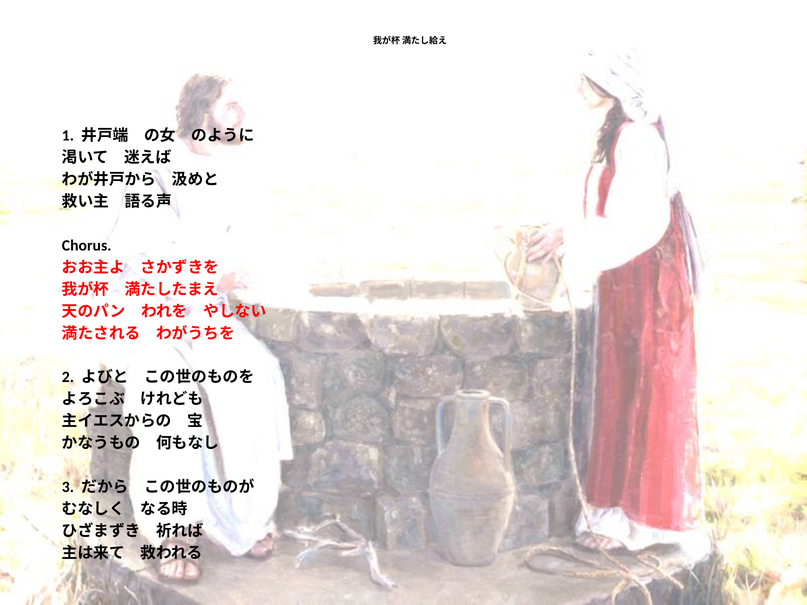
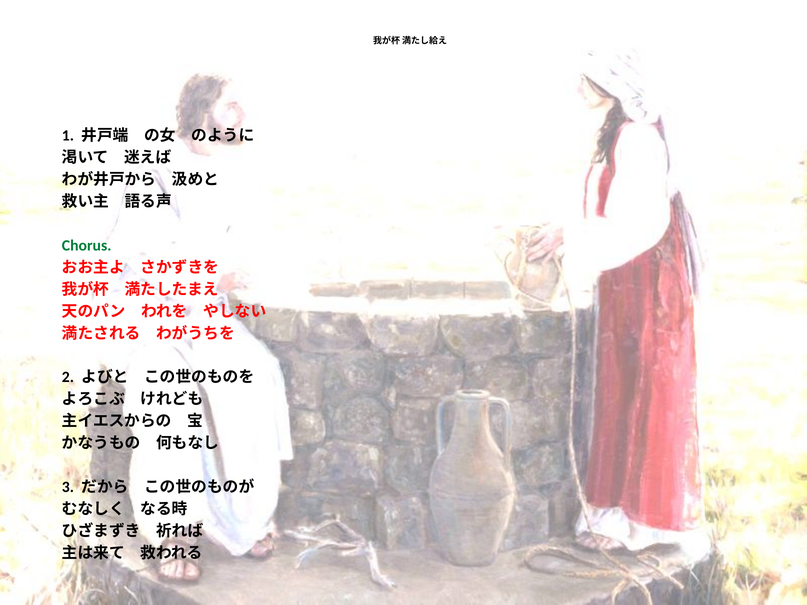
Chorus colour: black -> green
